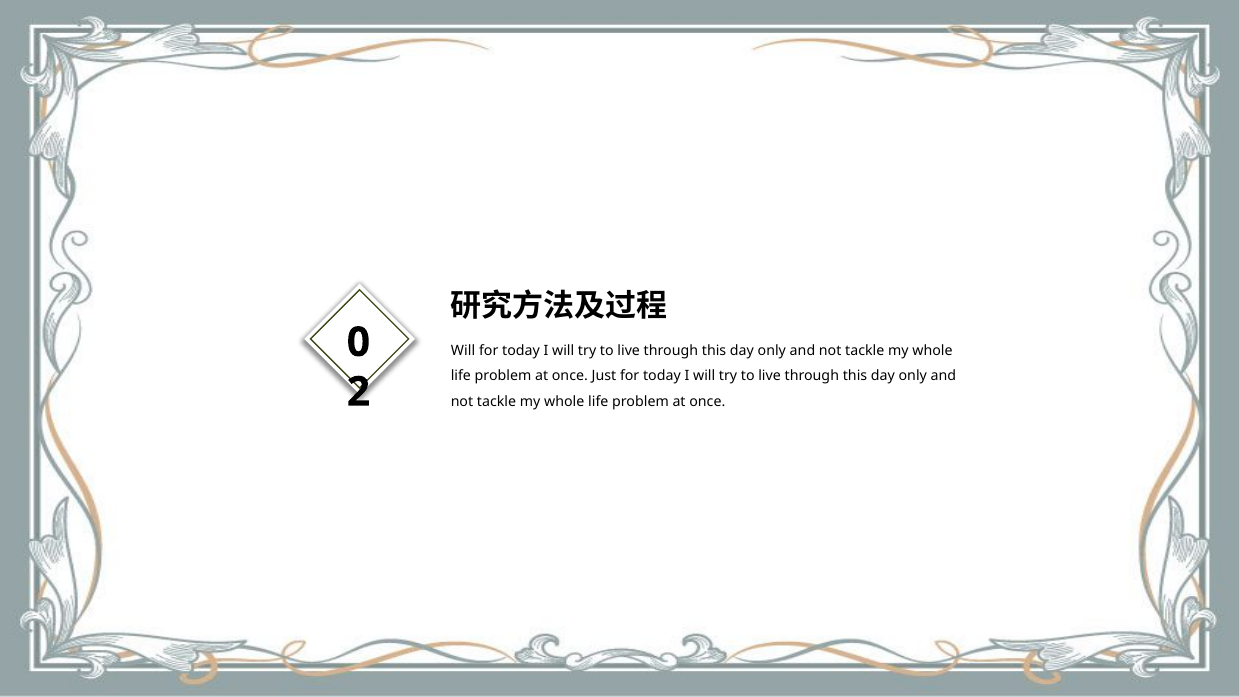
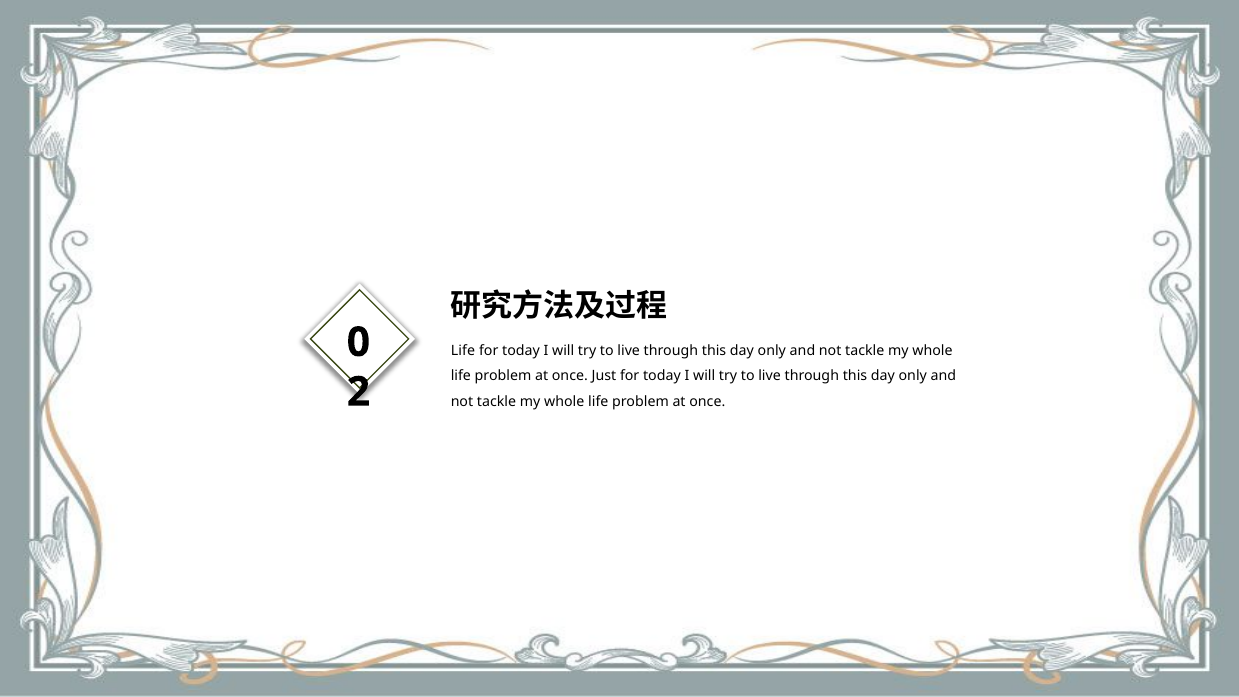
Will at (463, 350): Will -> Life
